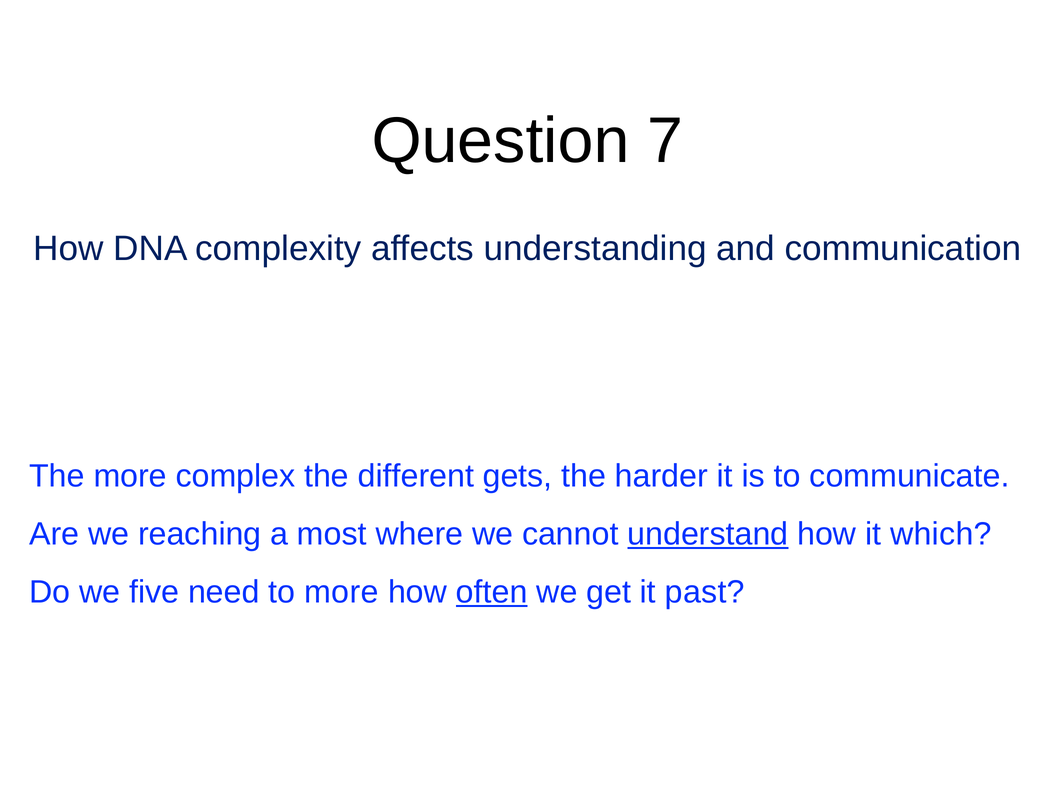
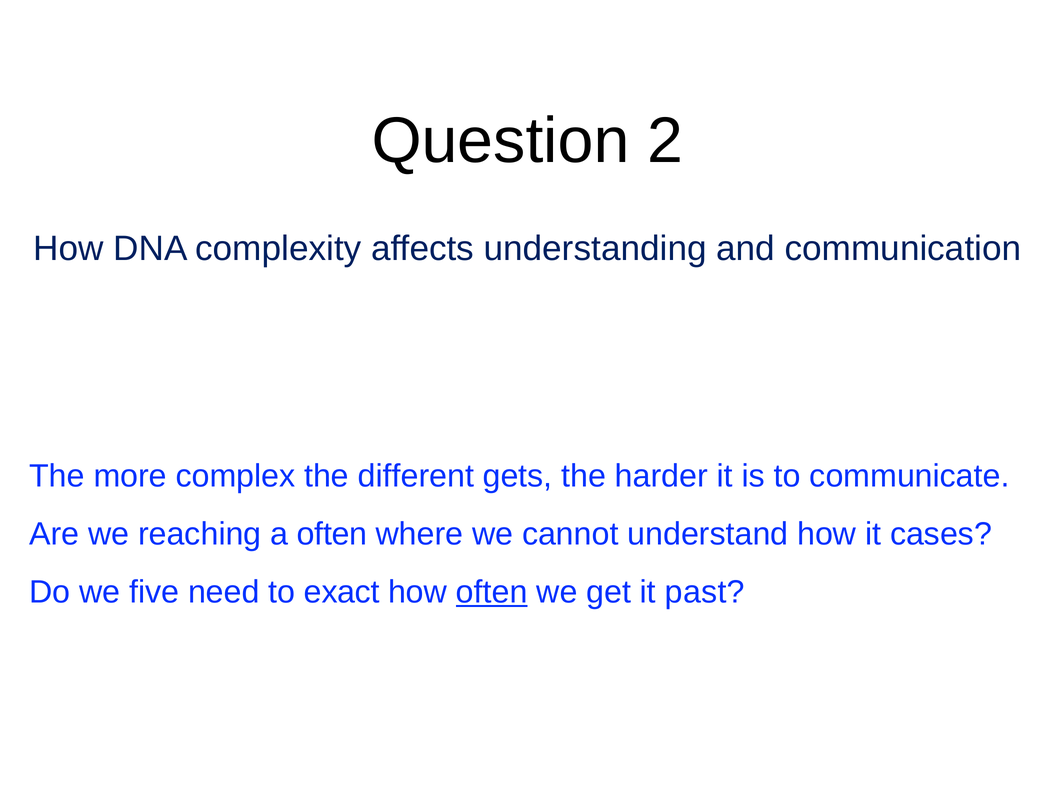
7: 7 -> 2
a most: most -> often
understand underline: present -> none
which: which -> cases
to more: more -> exact
